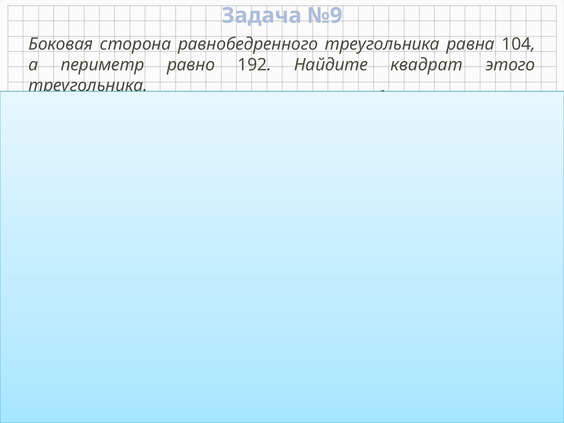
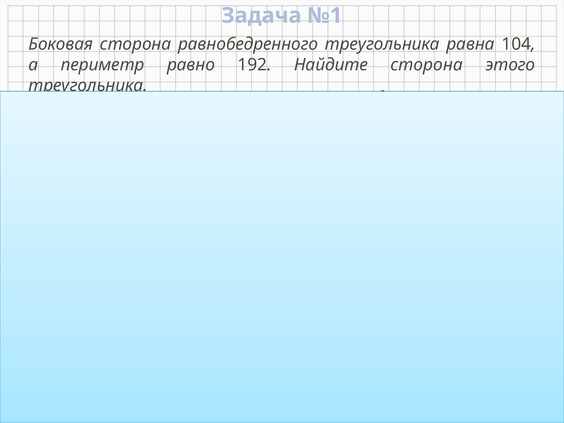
№9: №9 -> №1
Найдите квадрат: квадрат -> сторона
